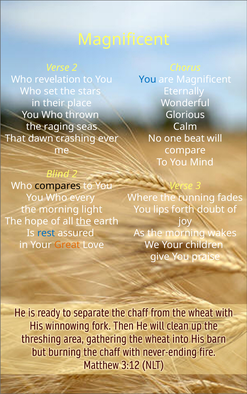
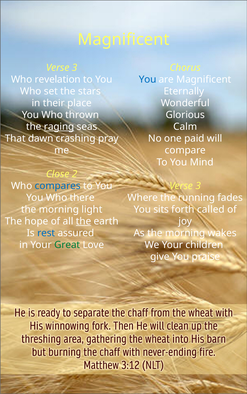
2 at (75, 68): 2 -> 3
raging underline: none -> present
ever: ever -> pray
beat: beat -> paid
Blind: Blind -> Close
compares colour: black -> blue
every: every -> there
lips: lips -> sits
doubt: doubt -> called
Great colour: orange -> green
